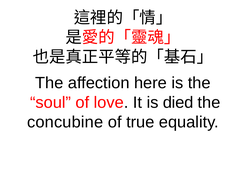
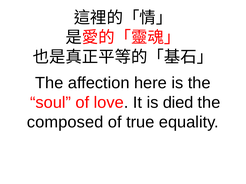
concubine: concubine -> composed
